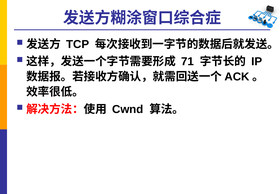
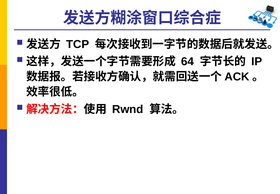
71: 71 -> 64
Cwnd: Cwnd -> Rwnd
